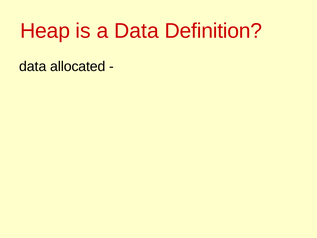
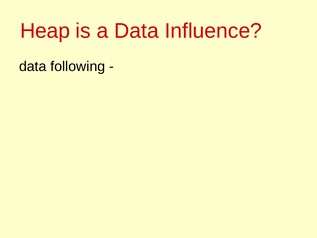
Definition: Definition -> Influence
allocated: allocated -> following
